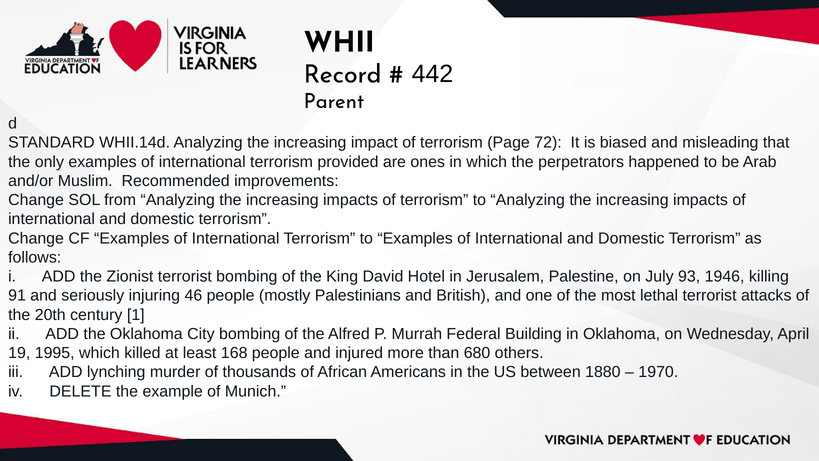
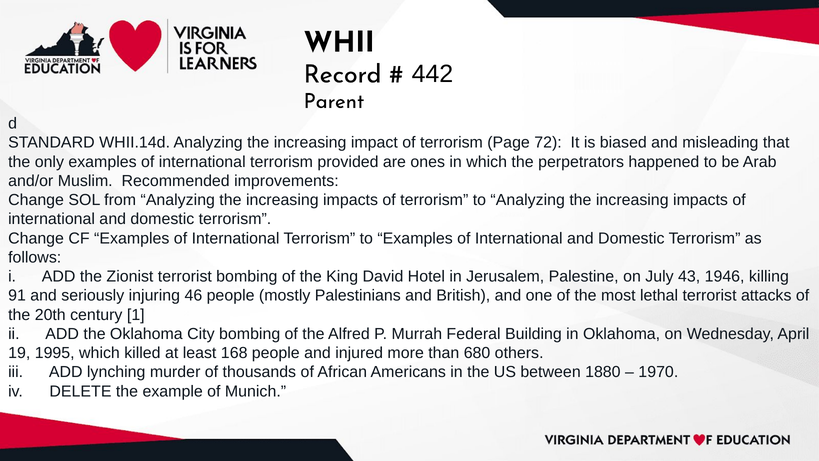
93: 93 -> 43
